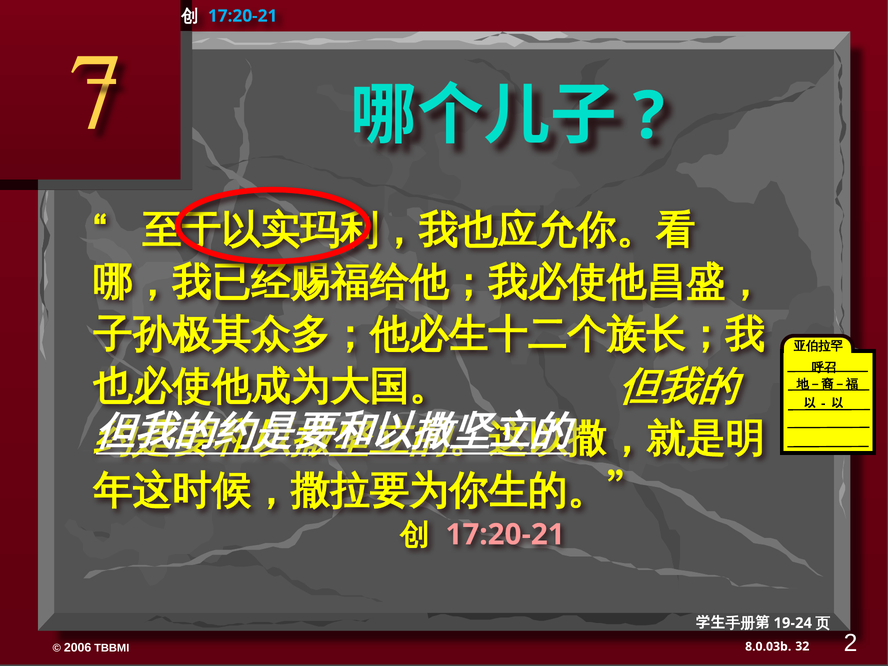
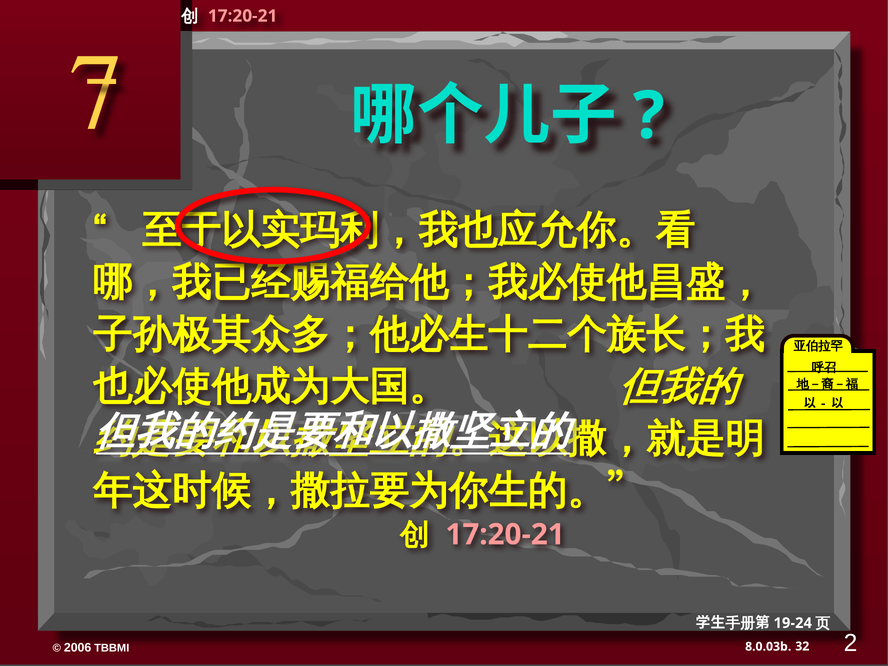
17:20-21 at (243, 16) colour: light blue -> pink
